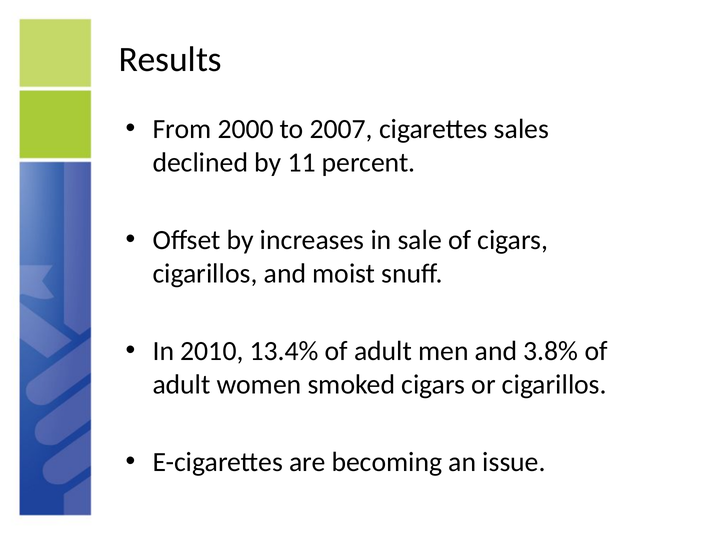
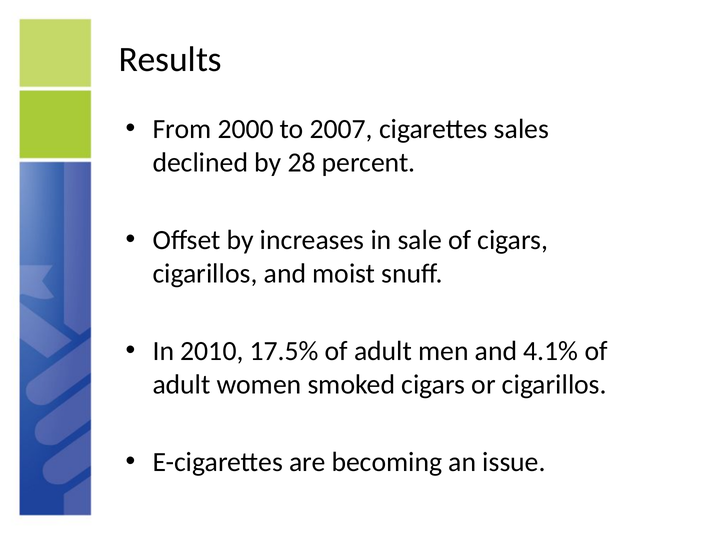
11: 11 -> 28
13.4%: 13.4% -> 17.5%
3.8%: 3.8% -> 4.1%
